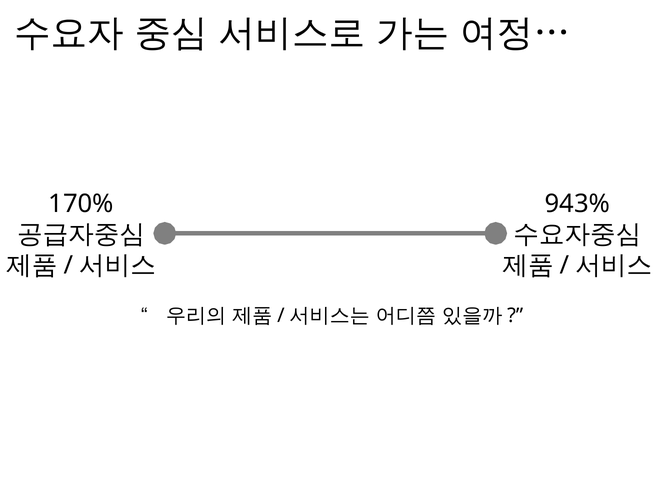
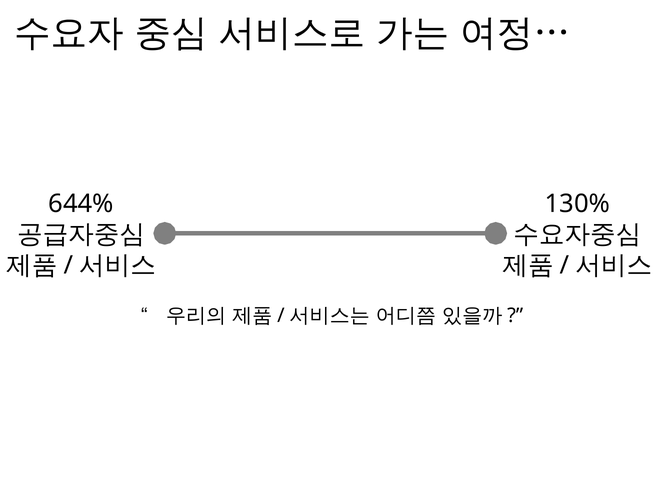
170%: 170% -> 644%
943%: 943% -> 130%
